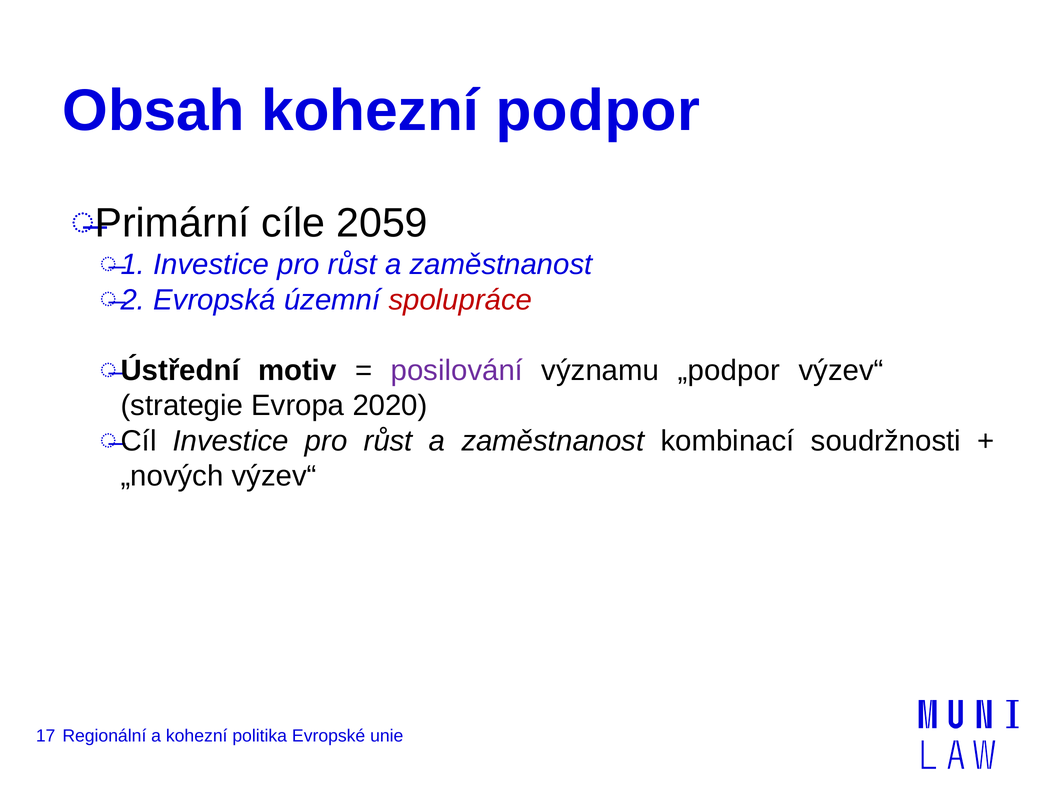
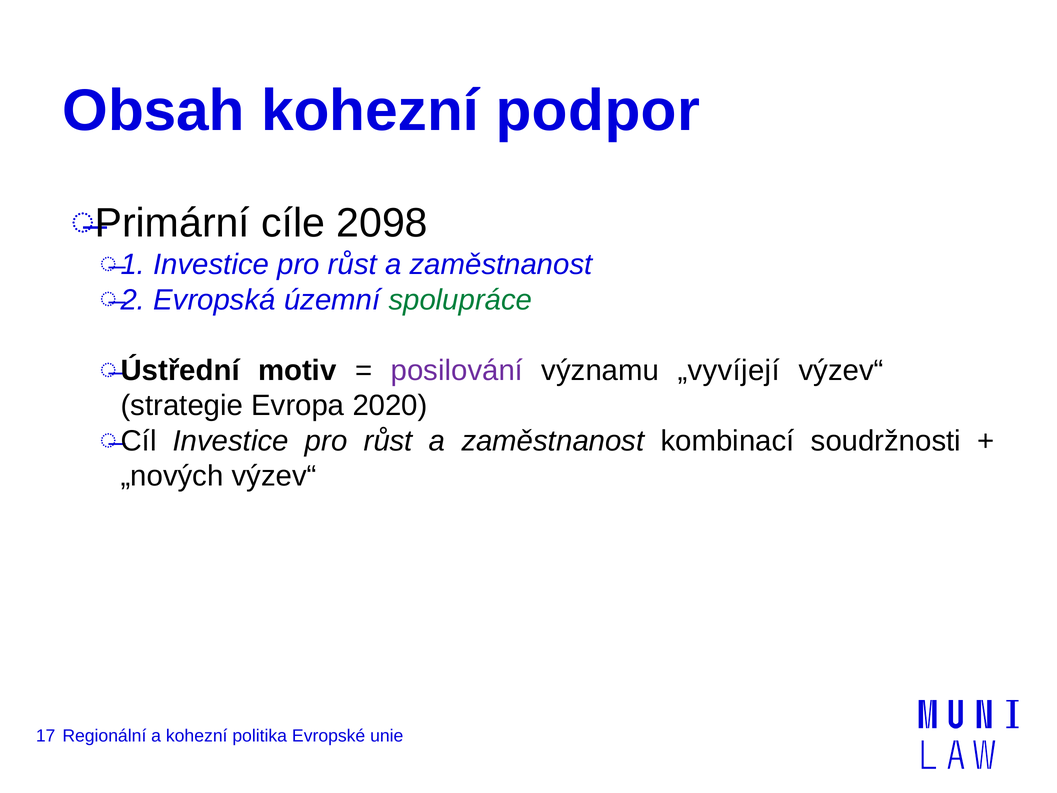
2059: 2059 -> 2098
spolupráce colour: red -> green
„podpor: „podpor -> „vyvíjejí
